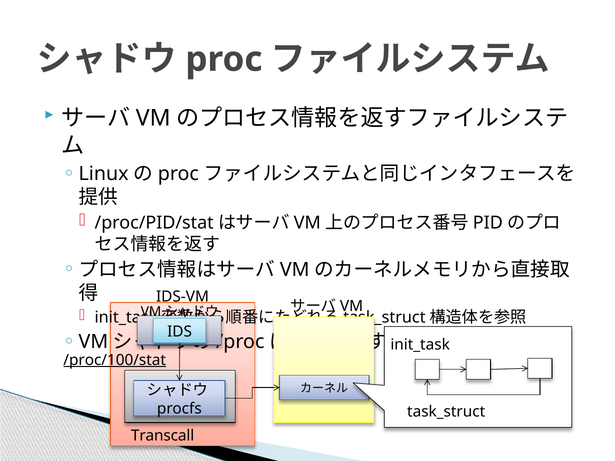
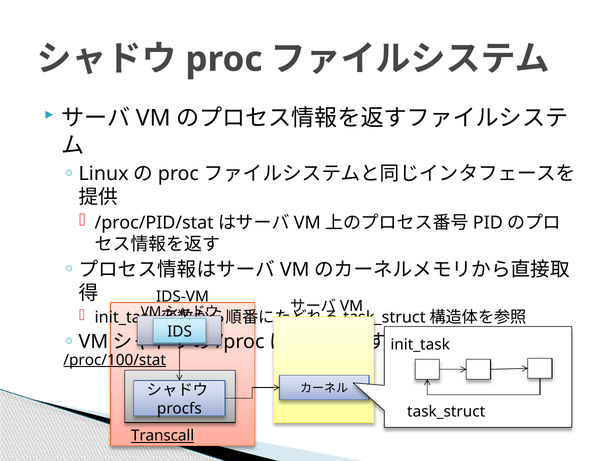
Transcall underline: none -> present
